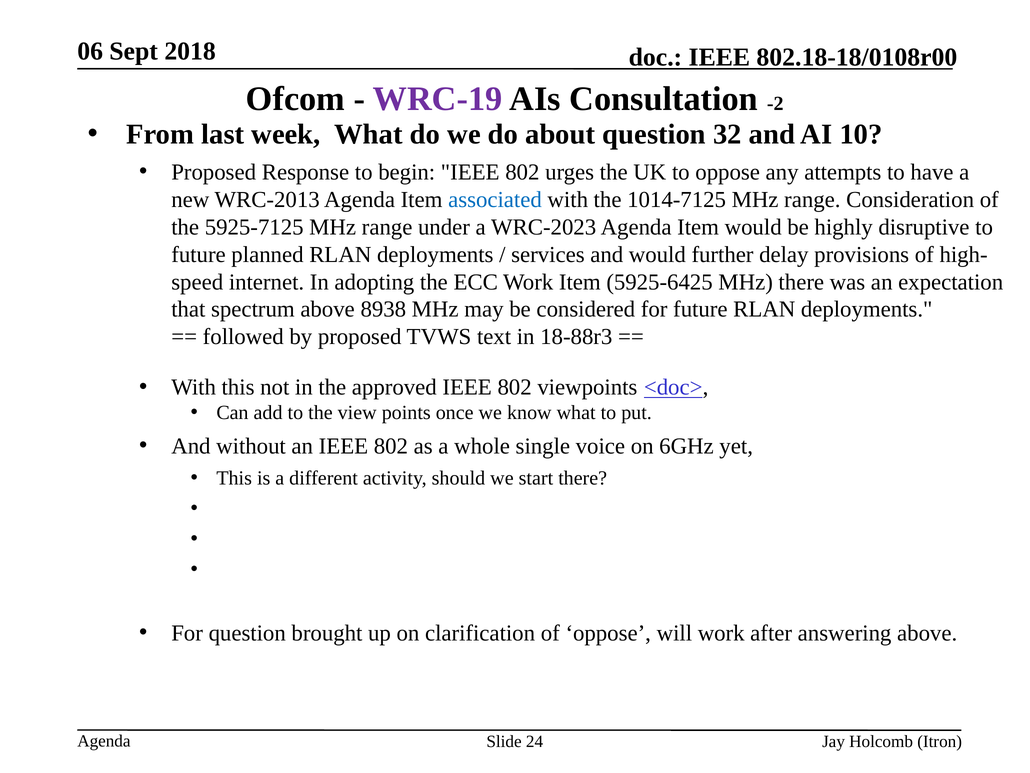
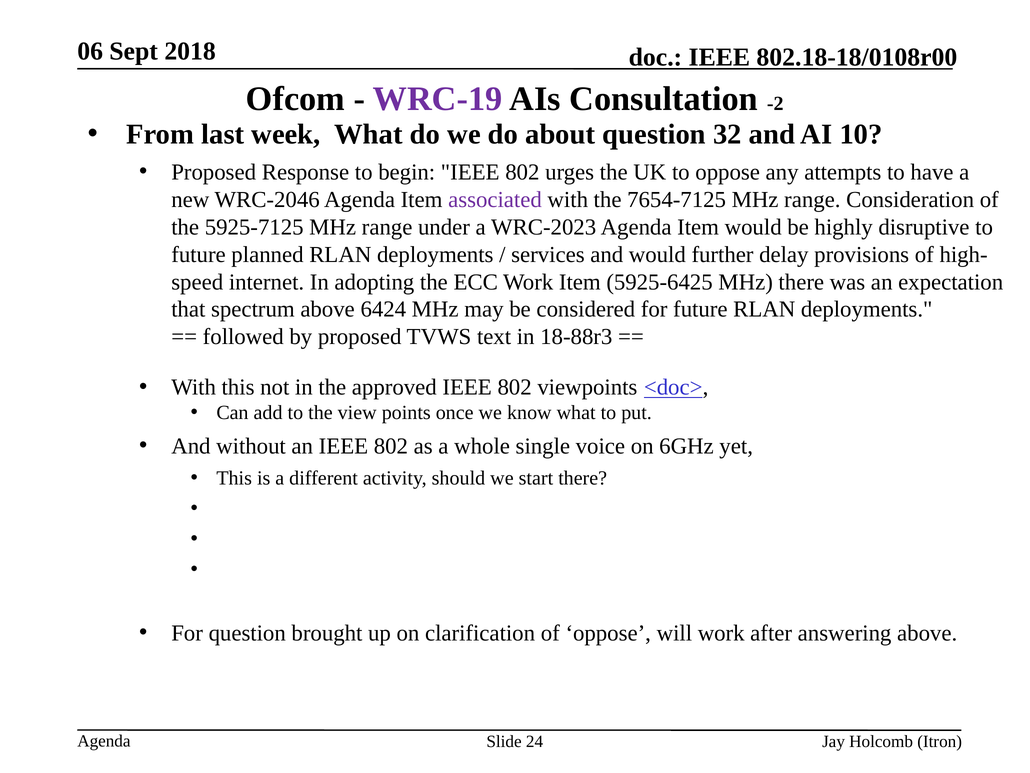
WRC-2013: WRC-2013 -> WRC-2046
associated colour: blue -> purple
1014-7125: 1014-7125 -> 7654-7125
8938: 8938 -> 6424
